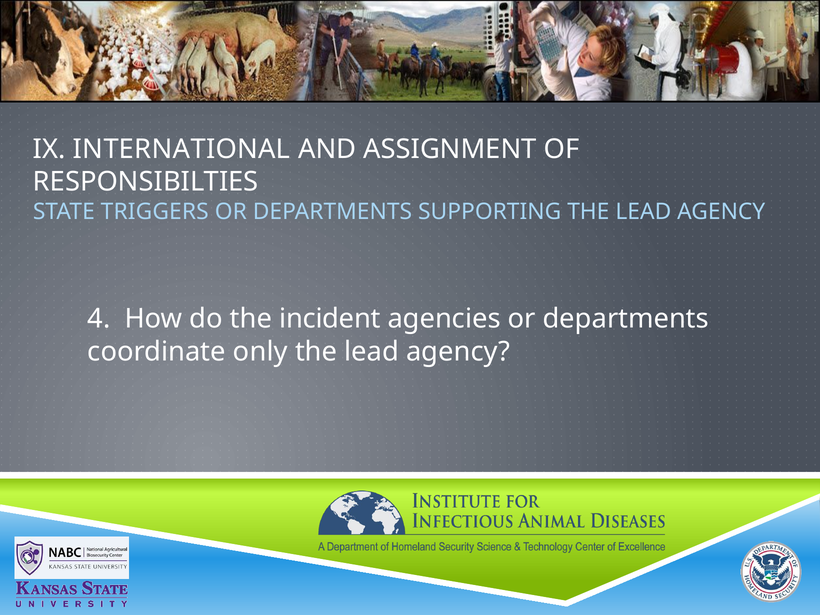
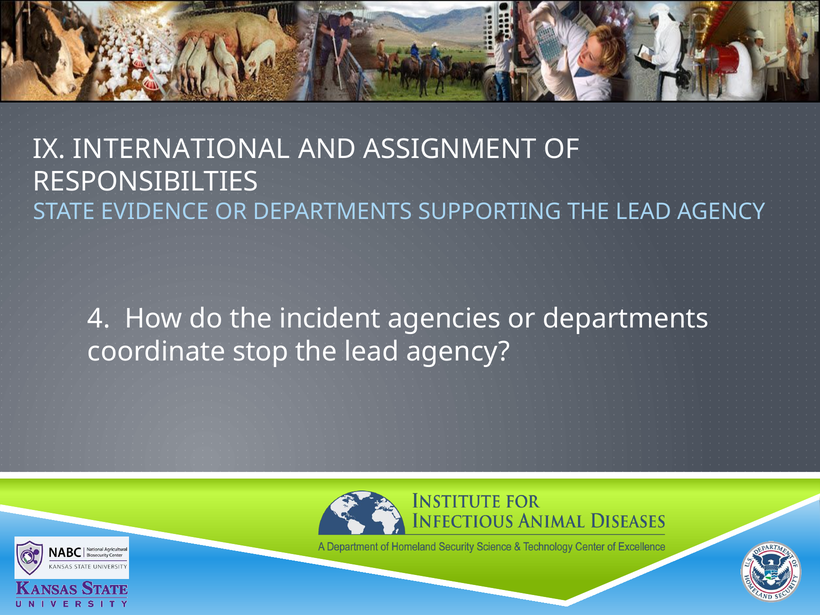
TRIGGERS: TRIGGERS -> EVIDENCE
only: only -> stop
